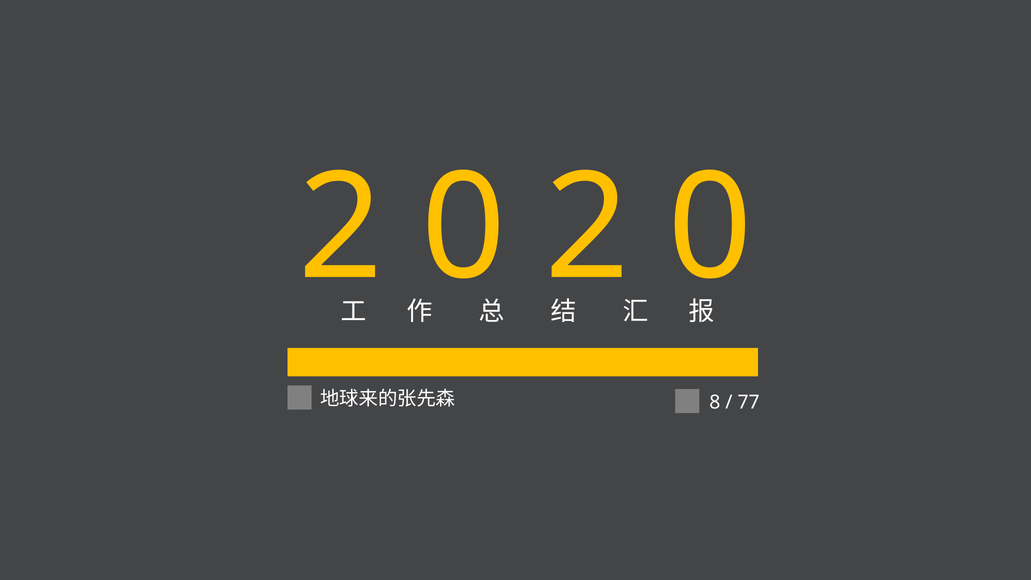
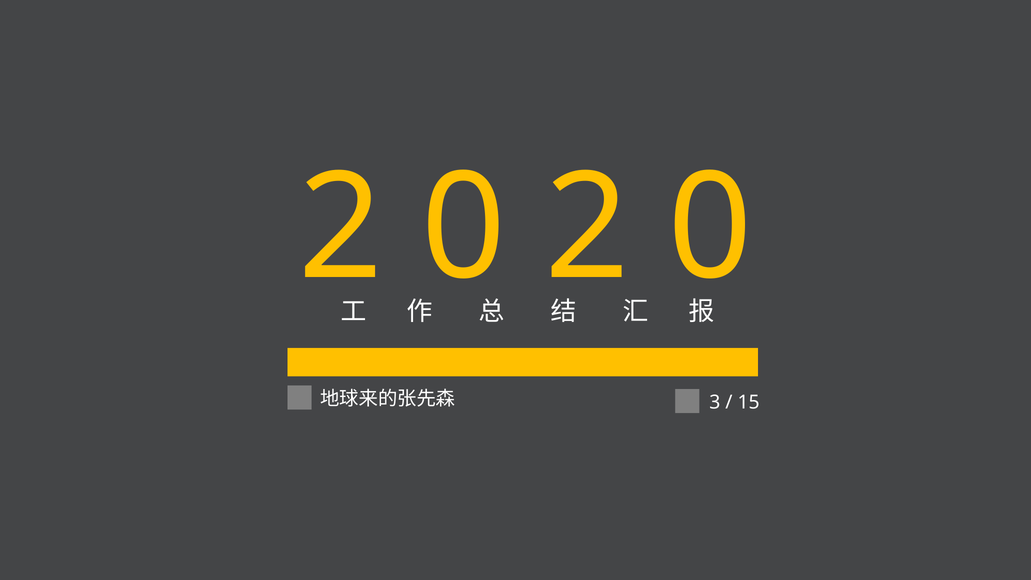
8: 8 -> 3
77: 77 -> 15
